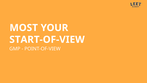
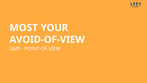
START-OF-VIEW: START-OF-VIEW -> AVOID-OF-VIEW
